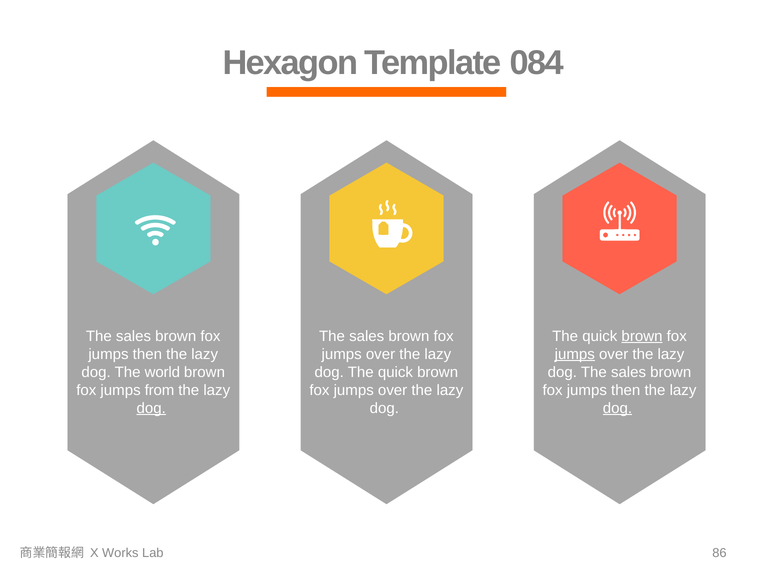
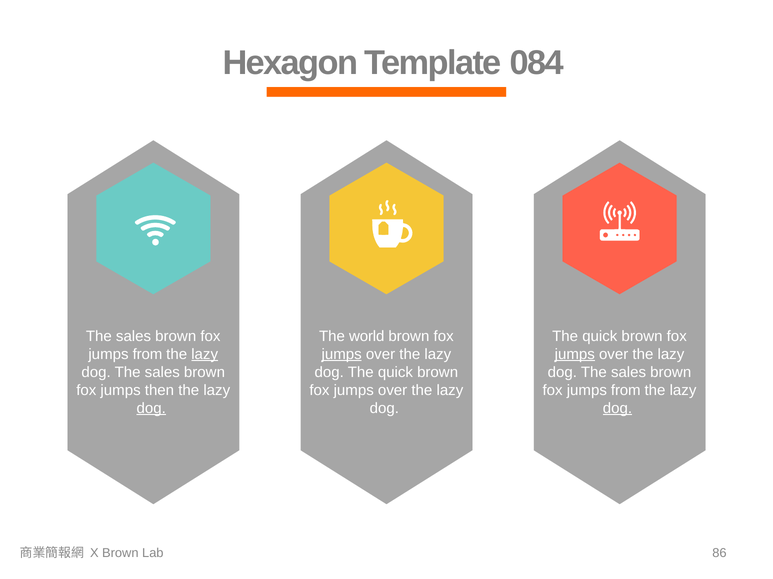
sales at (367, 337): sales -> world
brown at (642, 337) underline: present -> none
then at (147, 355): then -> from
lazy at (205, 355) underline: none -> present
jumps at (342, 355) underline: none -> present
world at (162, 373): world -> sales
from: from -> then
then at (626, 391): then -> from
X Works: Works -> Brown
